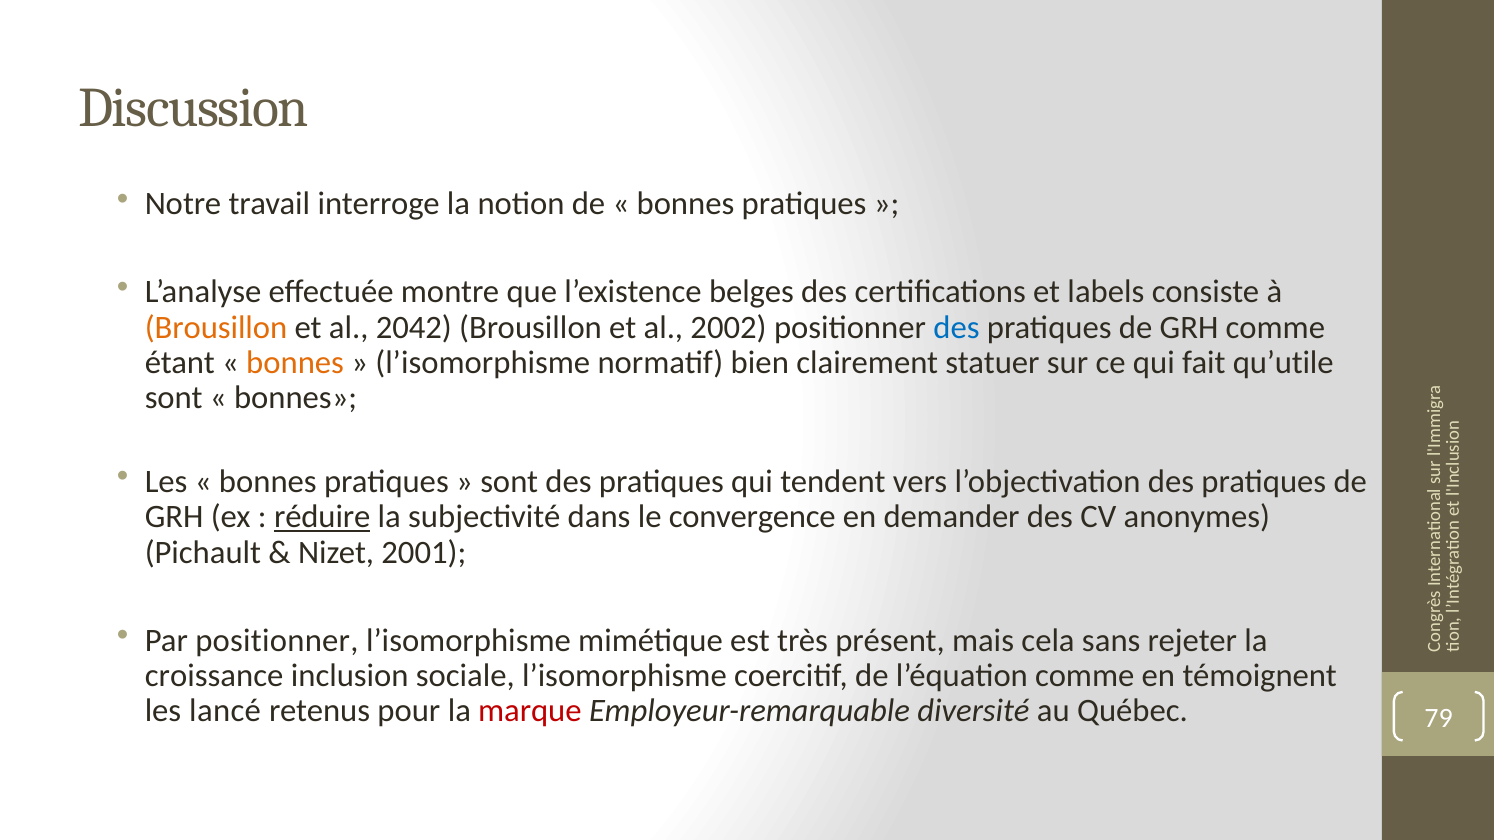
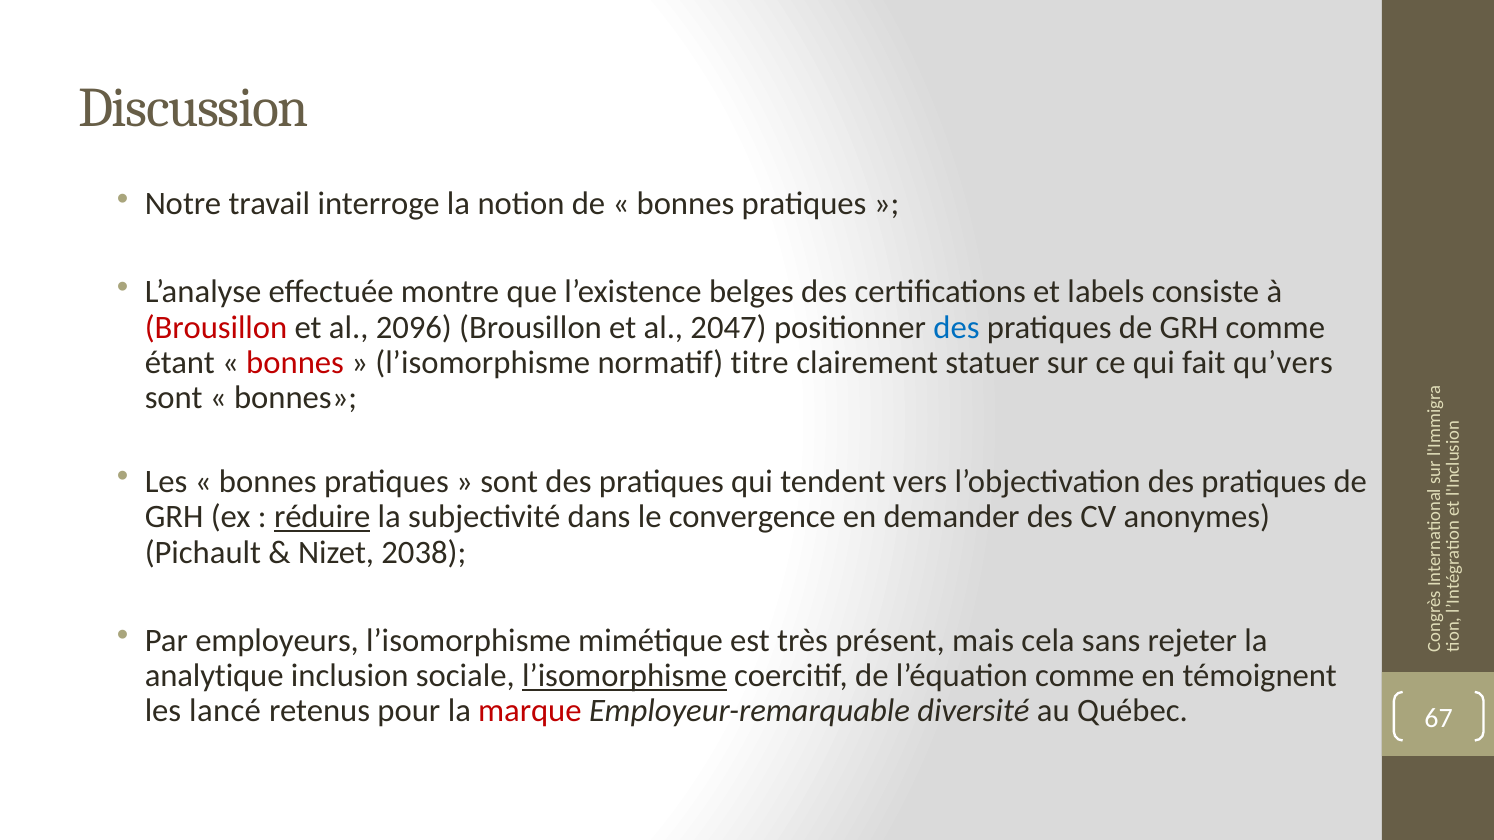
Brousillon at (216, 327) colour: orange -> red
2042: 2042 -> 2096
2002: 2002 -> 2047
bonnes at (295, 363) colour: orange -> red
bien: bien -> titre
qu’utile: qu’utile -> qu’vers
2001: 2001 -> 2038
Par positionner: positionner -> employeurs
croissance: croissance -> analytique
l’isomorphisme at (624, 676) underline: none -> present
79: 79 -> 67
